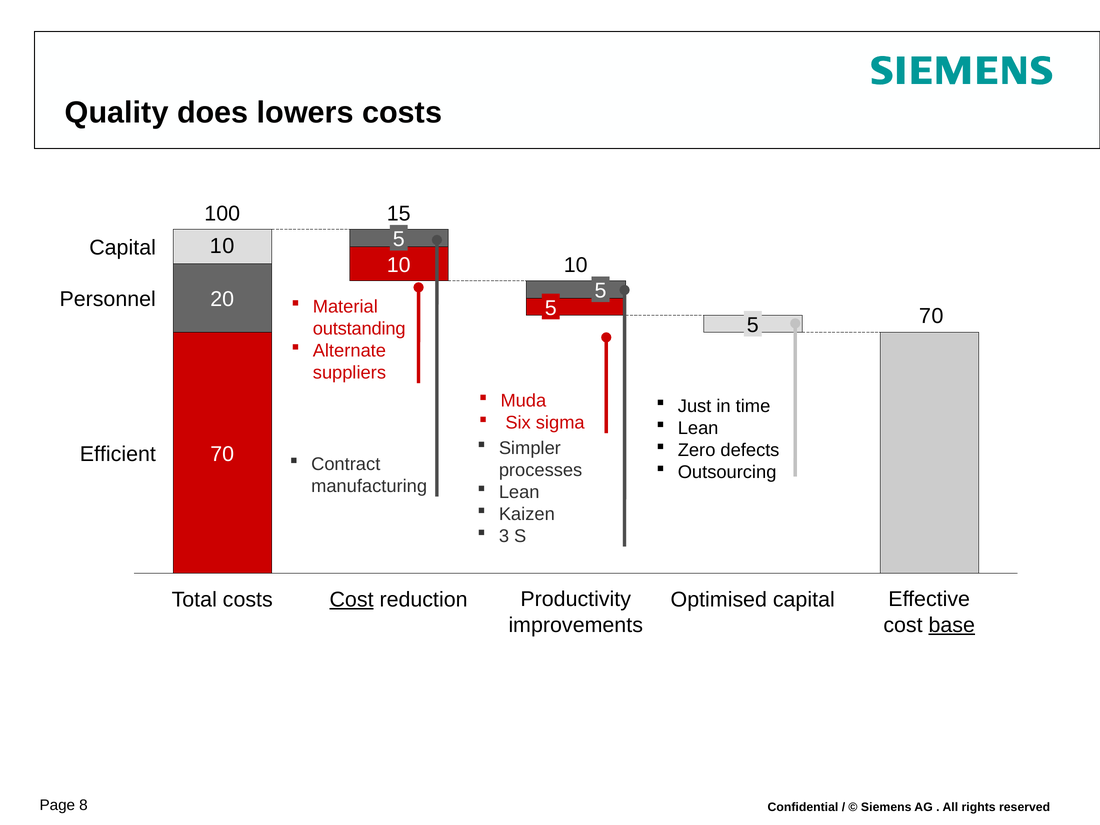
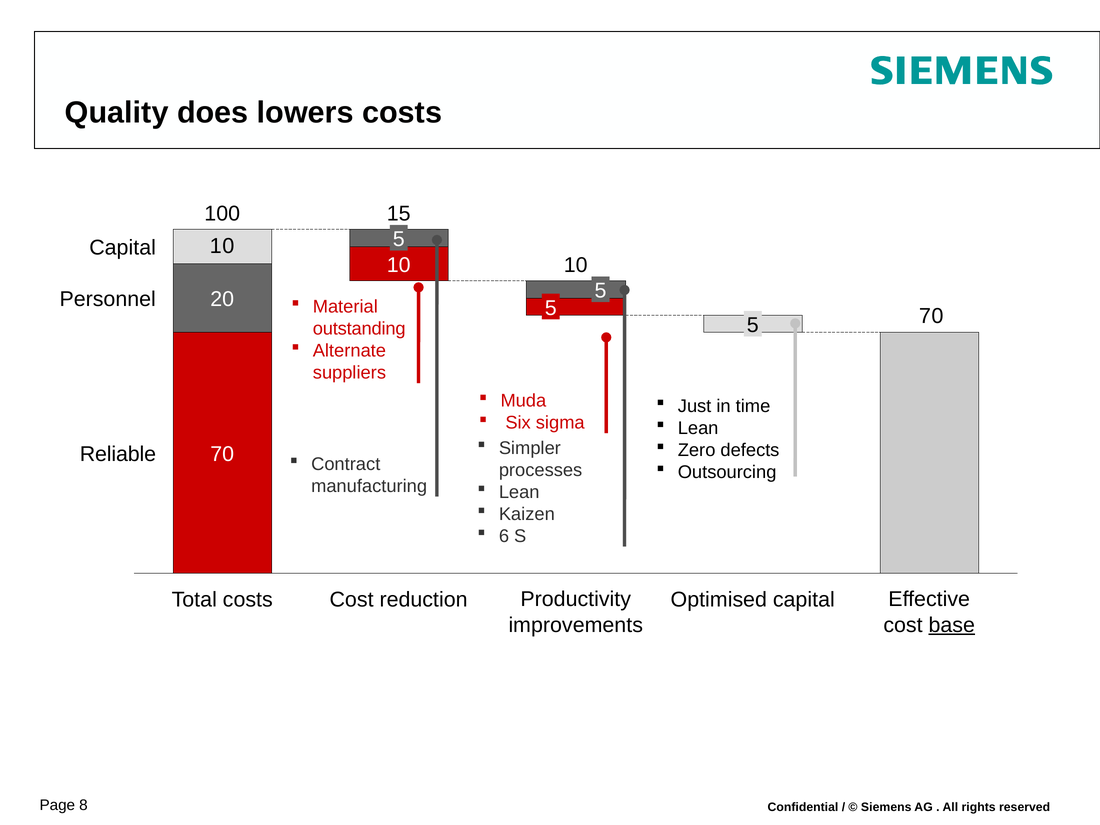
Efficient: Efficient -> Reliable
3: 3 -> 6
Cost at (352, 599) underline: present -> none
